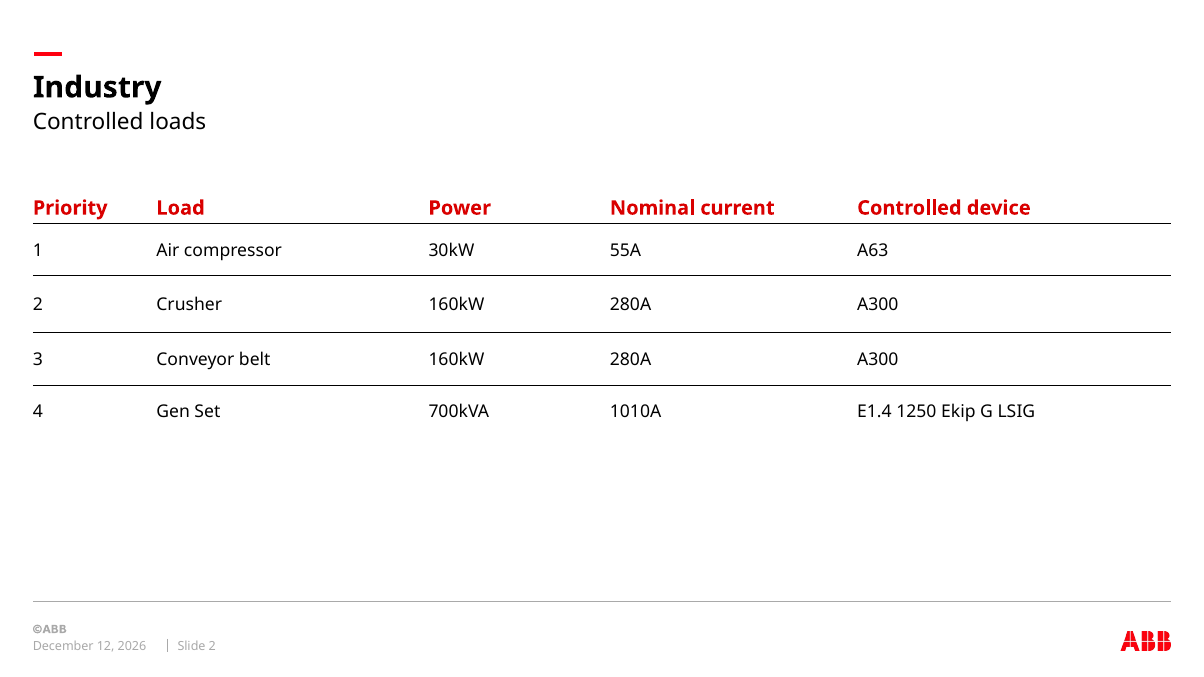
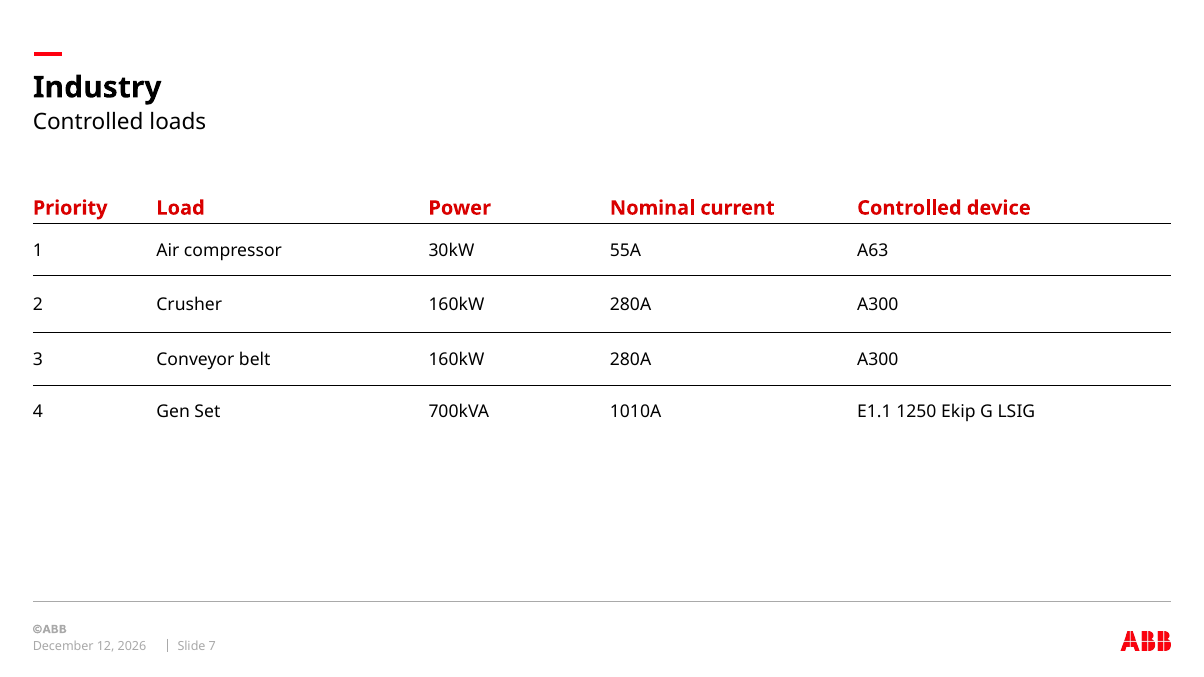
E1.4: E1.4 -> E1.1
Slide 2: 2 -> 7
